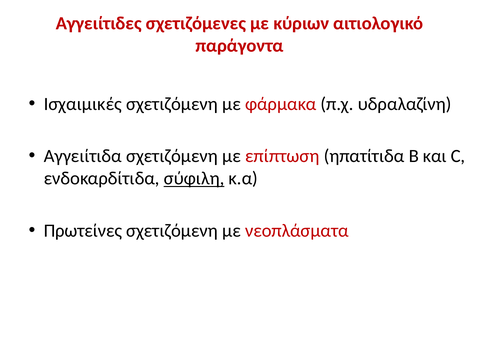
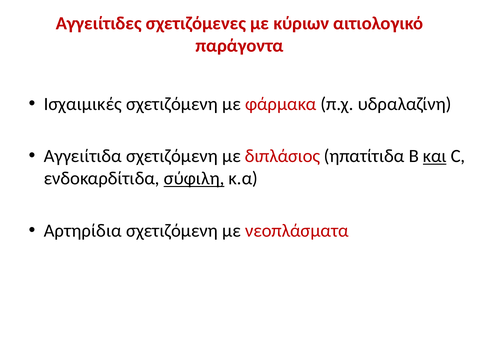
επίπτωση: επίπτωση -> διπλάσιος
και underline: none -> present
Πρωτείνες: Πρωτείνες -> Αρτηρίδια
